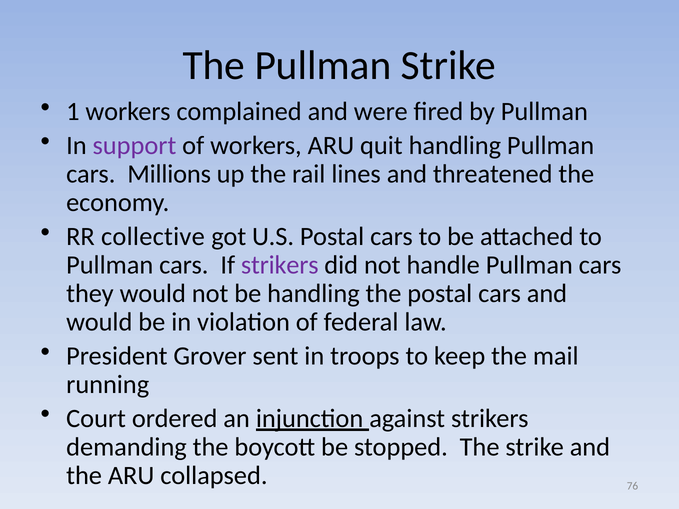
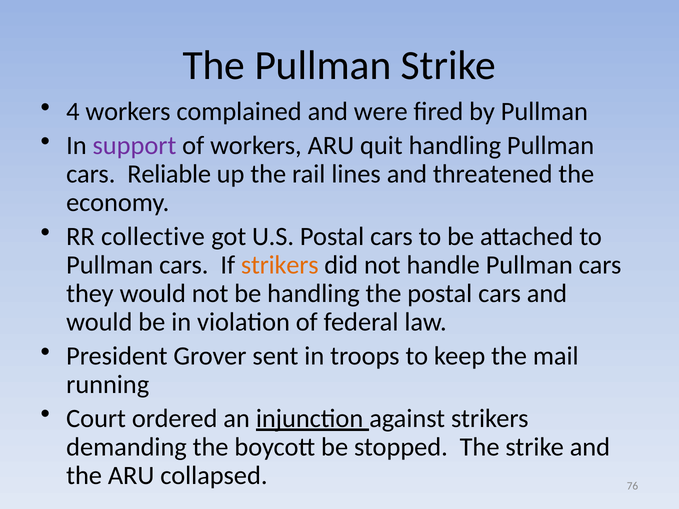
1: 1 -> 4
Millions: Millions -> Reliable
strikers at (280, 265) colour: purple -> orange
